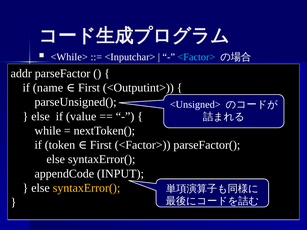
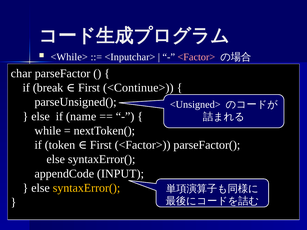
<Factor> at (196, 57) colour: light blue -> pink
addr: addr -> char
name: name -> break
<Outputint>: <Outputint> -> <Continue>
value: value -> name
